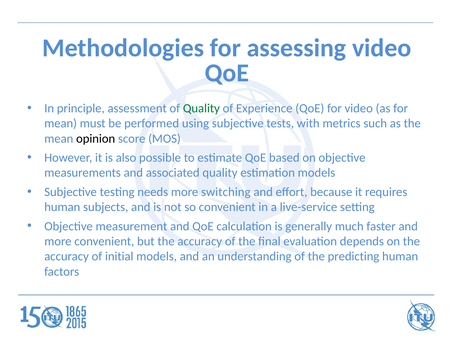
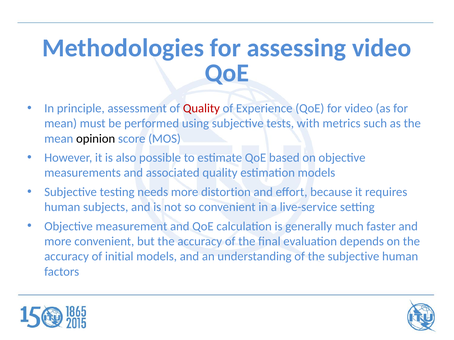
Quality at (201, 108) colour: green -> red
switching: switching -> distortion
the predicting: predicting -> subjective
